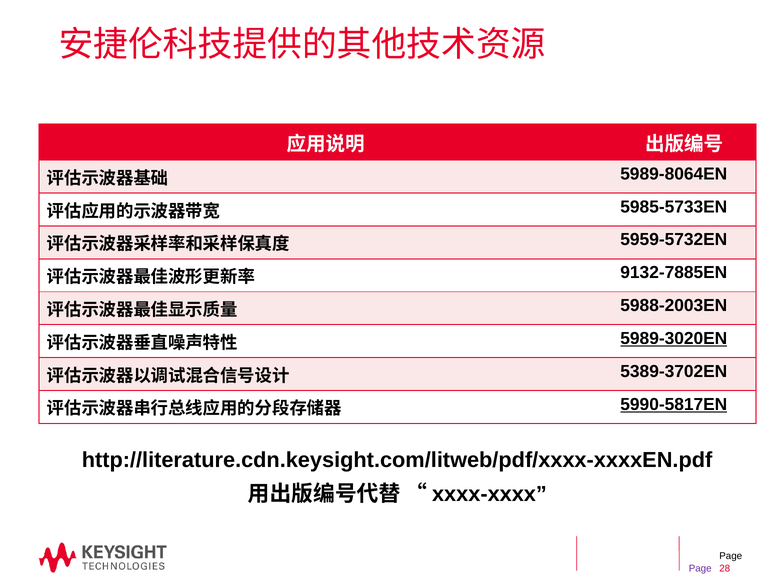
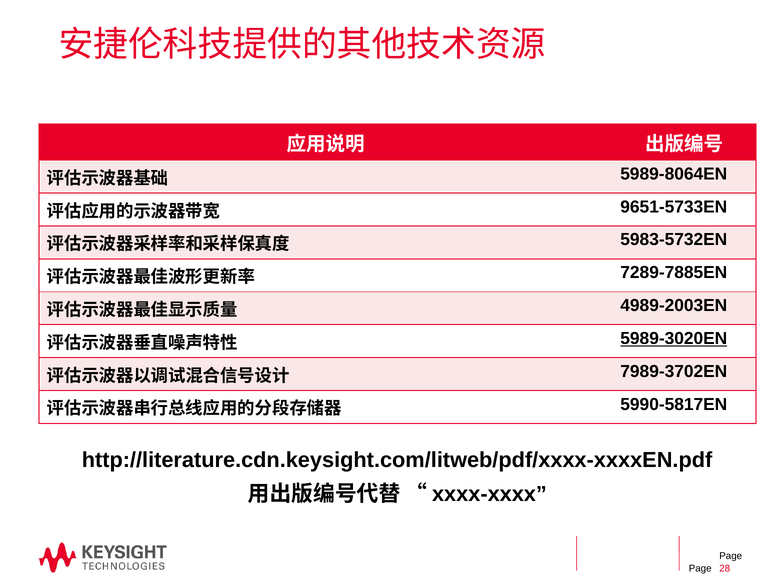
5985-5733EN: 5985-5733EN -> 9651-5733EN
5959-5732EN: 5959-5732EN -> 5983-5732EN
9132-7885EN: 9132-7885EN -> 7289-7885EN
5988-2003EN: 5988-2003EN -> 4989-2003EN
5389-3702EN: 5389-3702EN -> 7989-3702EN
5990-5817EN underline: present -> none
Page at (700, 568) colour: purple -> black
